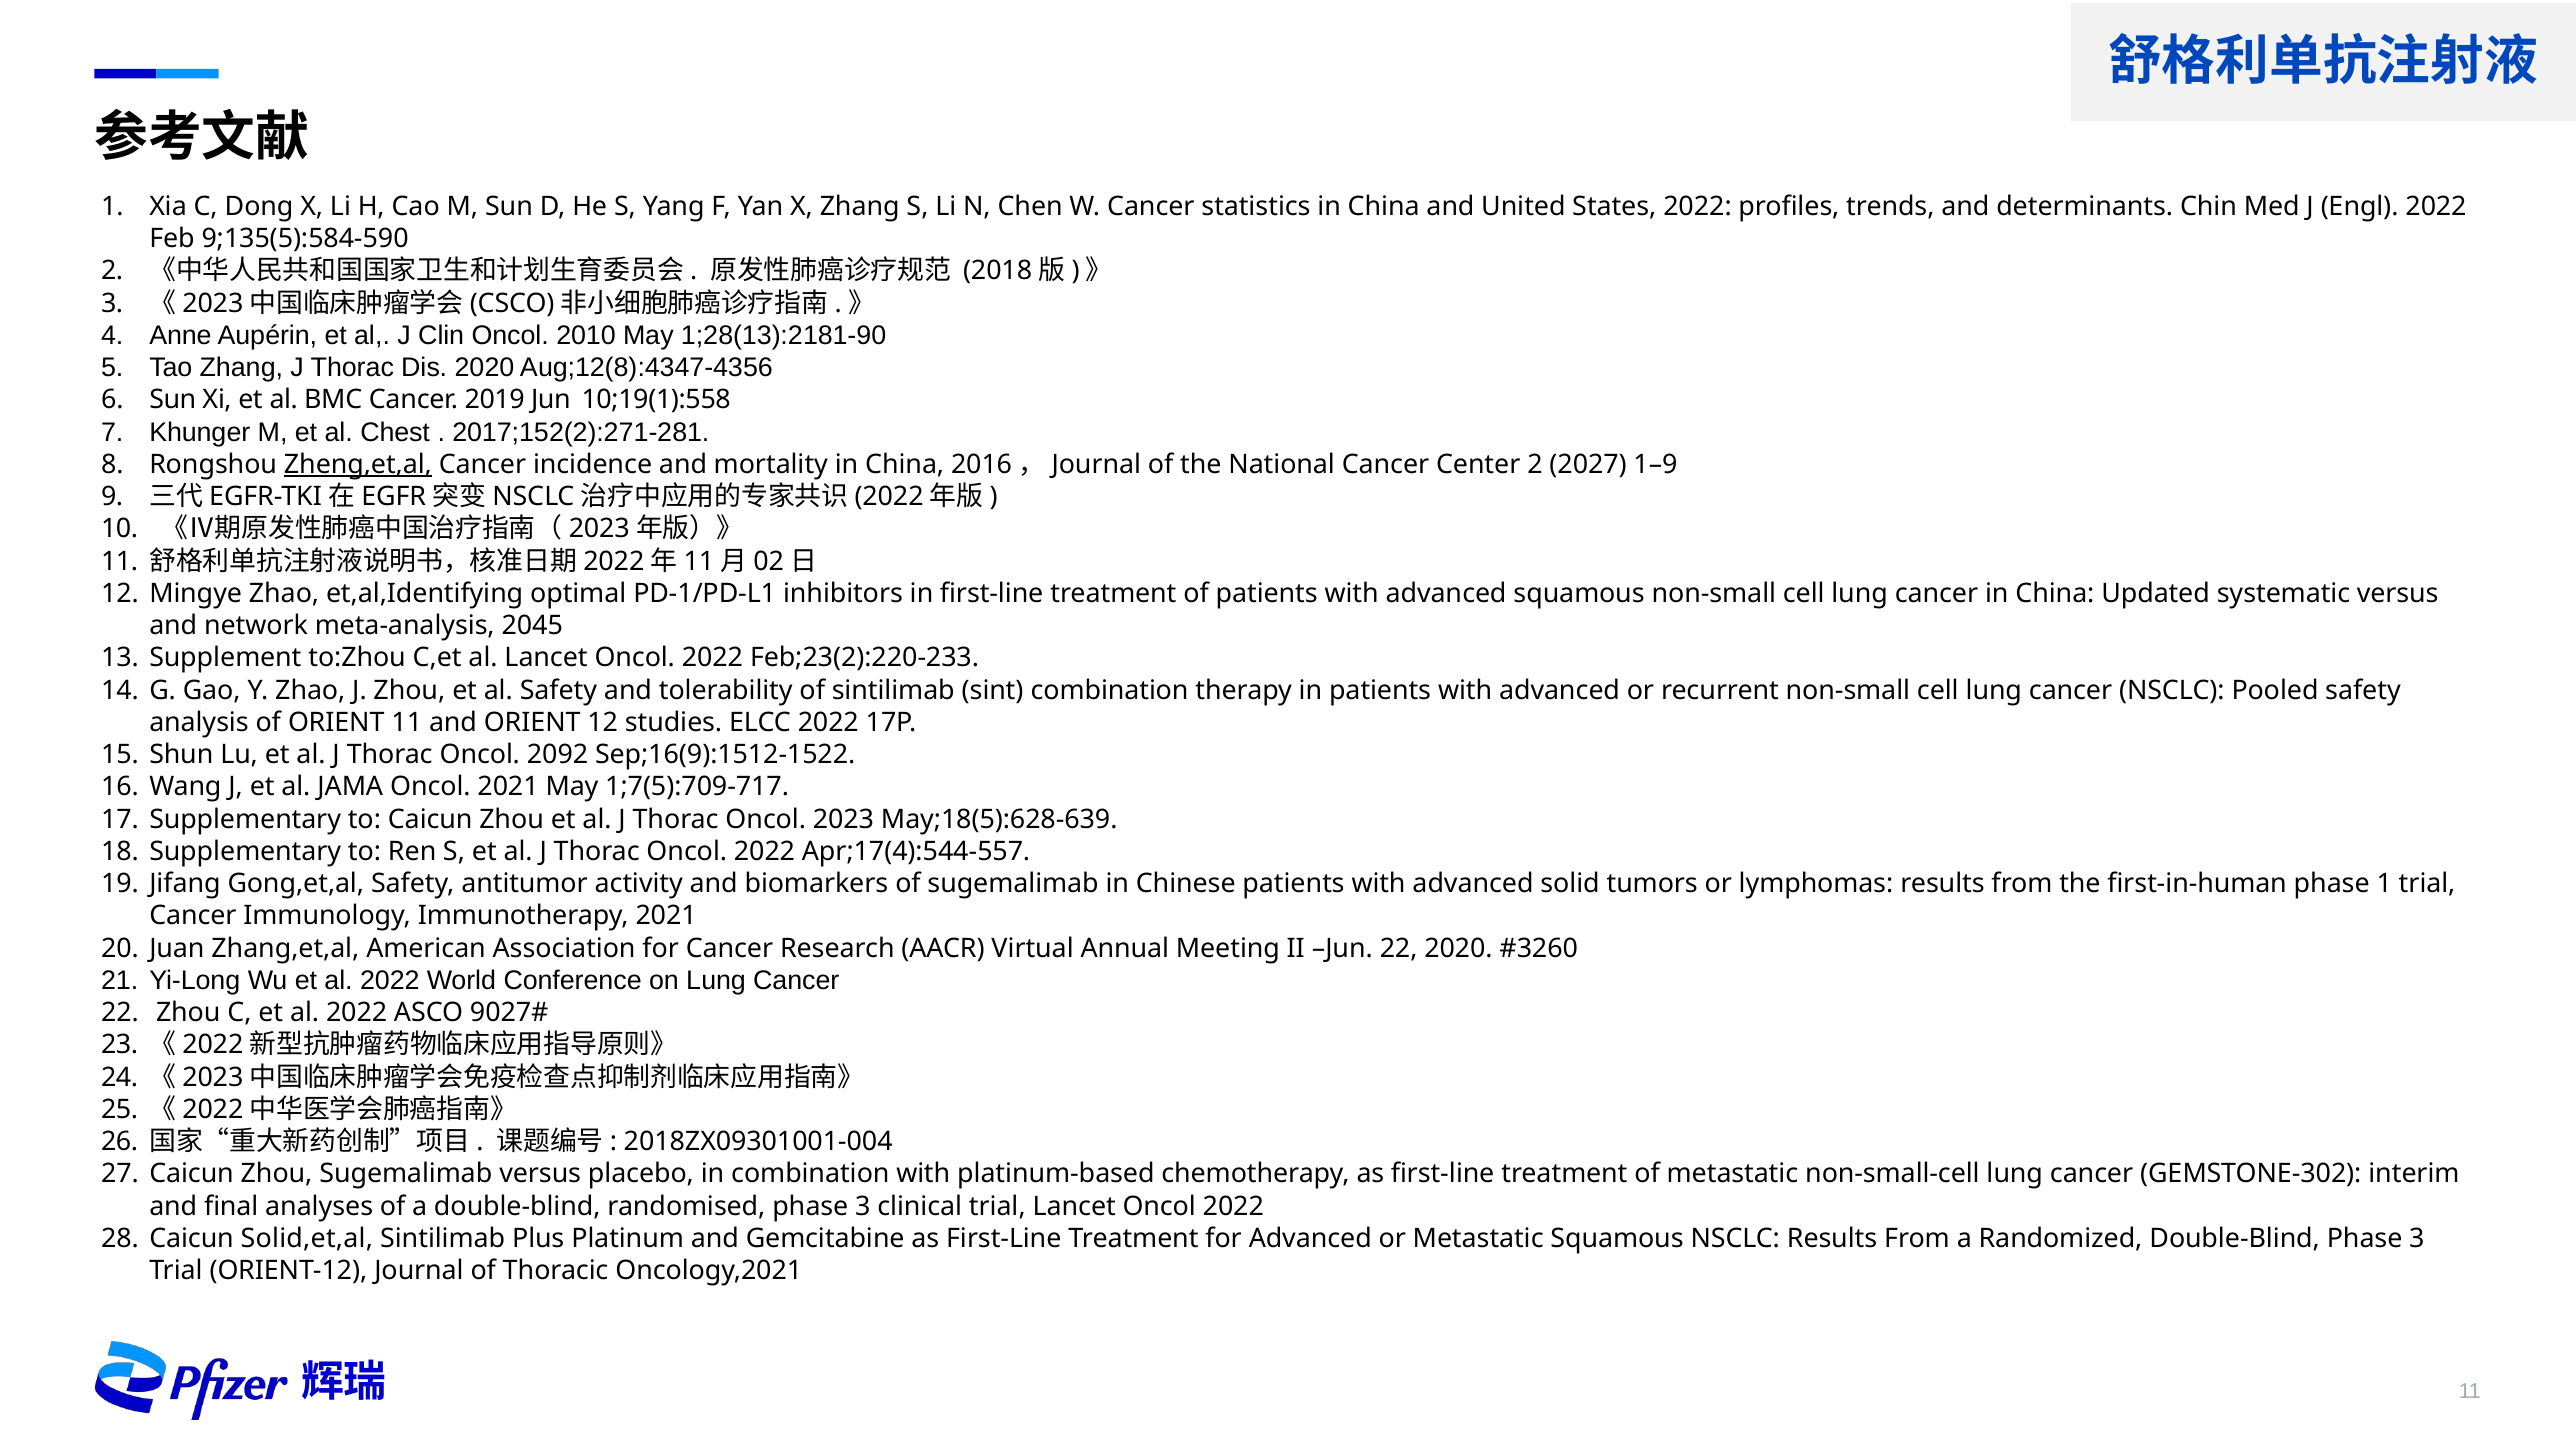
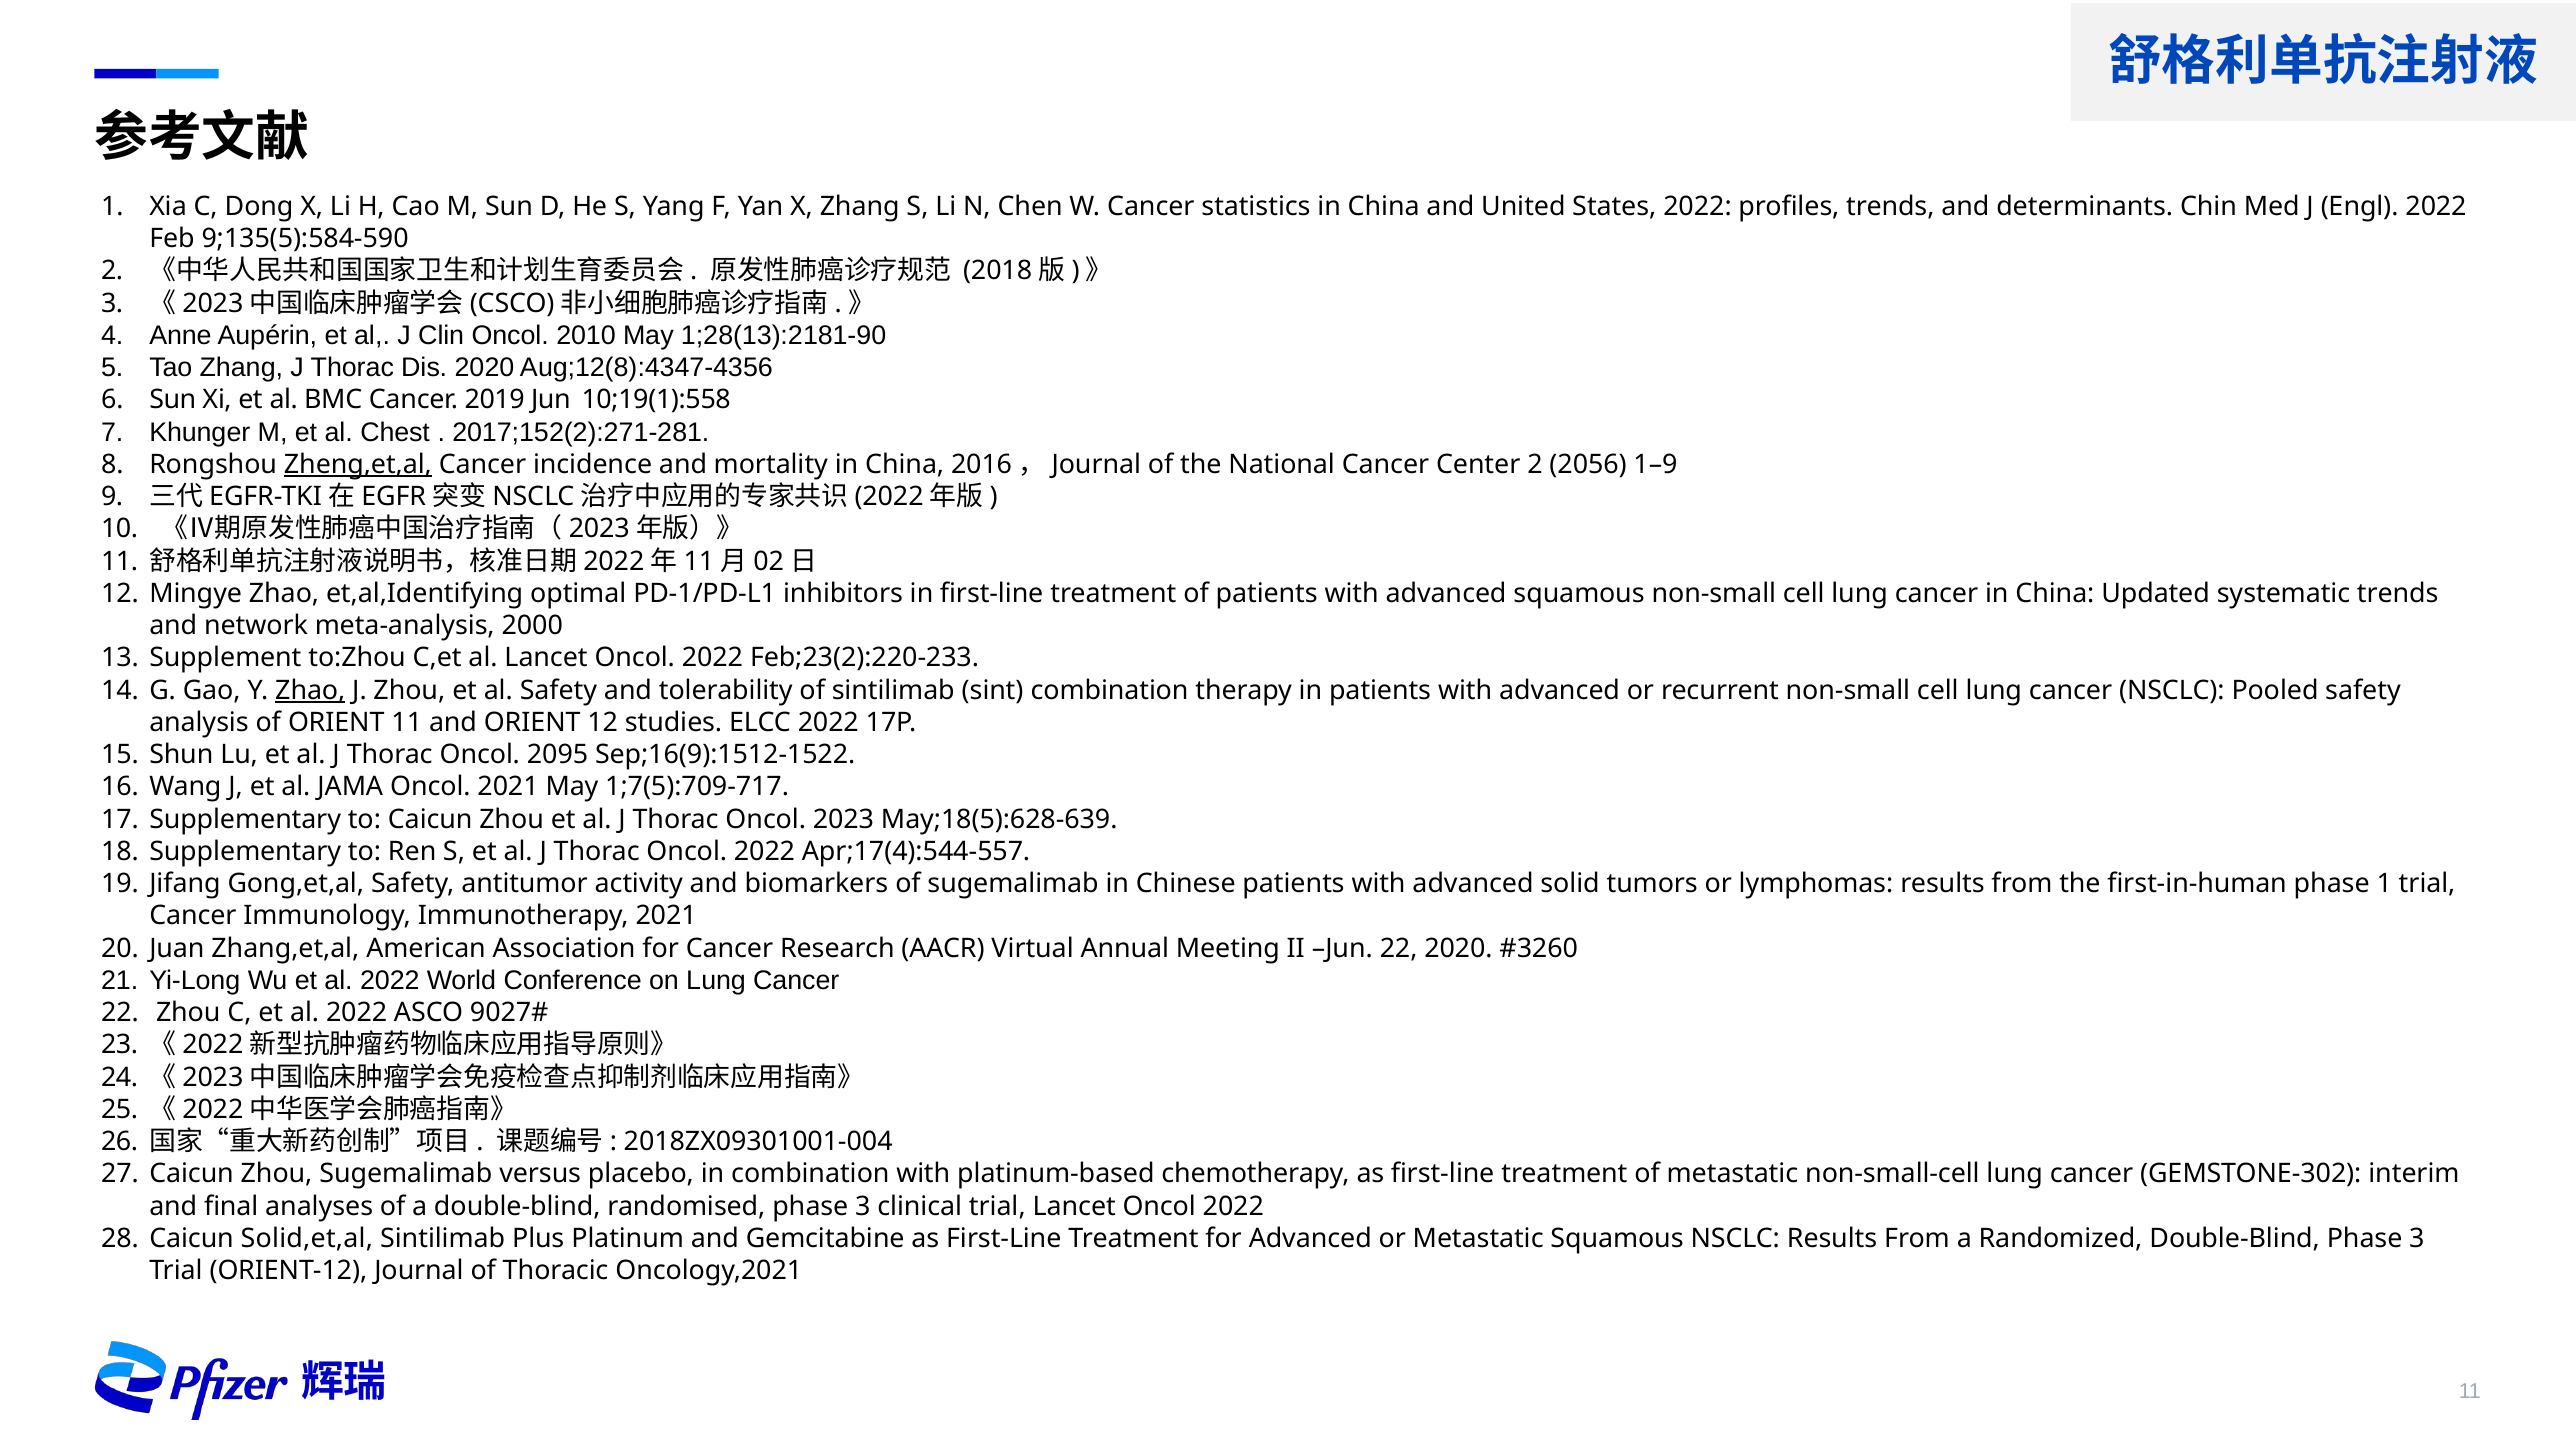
2027: 2027 -> 2056
systematic versus: versus -> trends
2045: 2045 -> 2000
Zhao at (310, 690) underline: none -> present
2092: 2092 -> 2095
